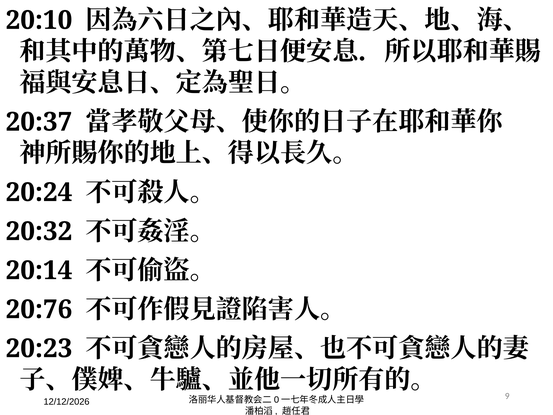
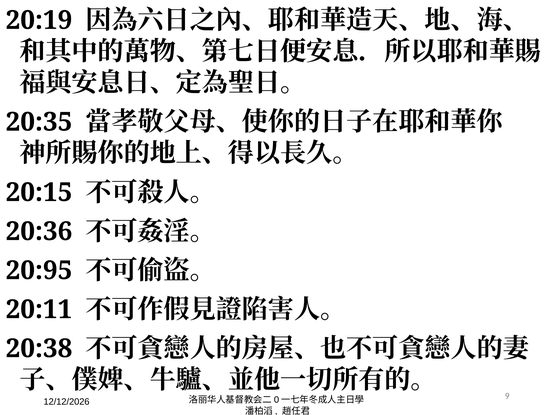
20:10: 20:10 -> 20:19
20:37: 20:37 -> 20:35
20:24: 20:24 -> 20:15
20:32: 20:32 -> 20:36
20:14: 20:14 -> 20:95
20:76: 20:76 -> 20:11
20:23: 20:23 -> 20:38
